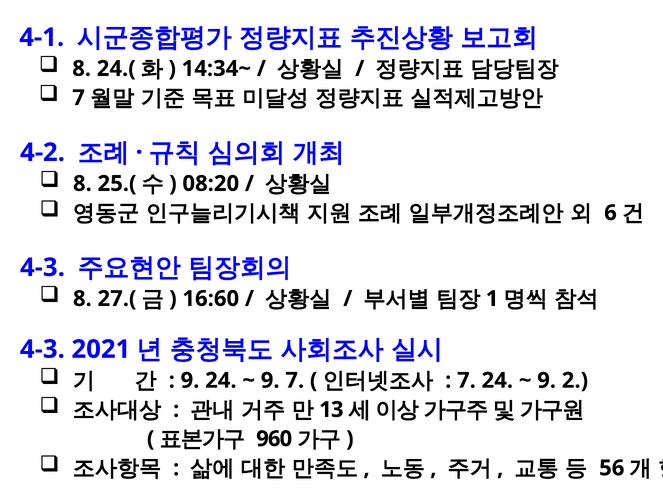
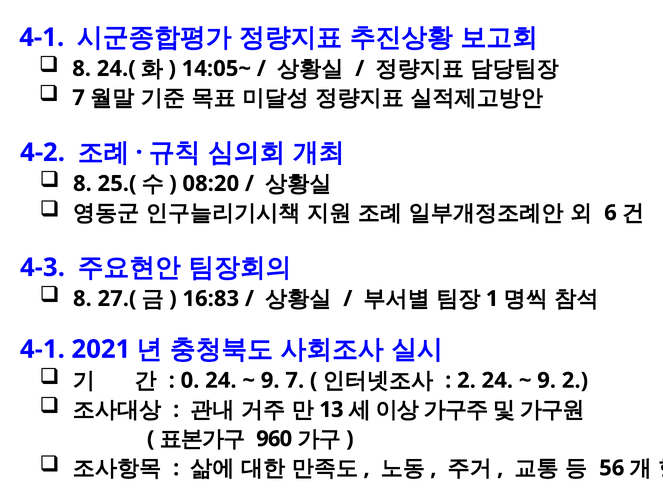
14:34~: 14:34~ -> 14:05~
16:60: 16:60 -> 16:83
4-3 at (42, 349): 4-3 -> 4-1
9 at (190, 380): 9 -> 0
7 at (466, 380): 7 -> 2
